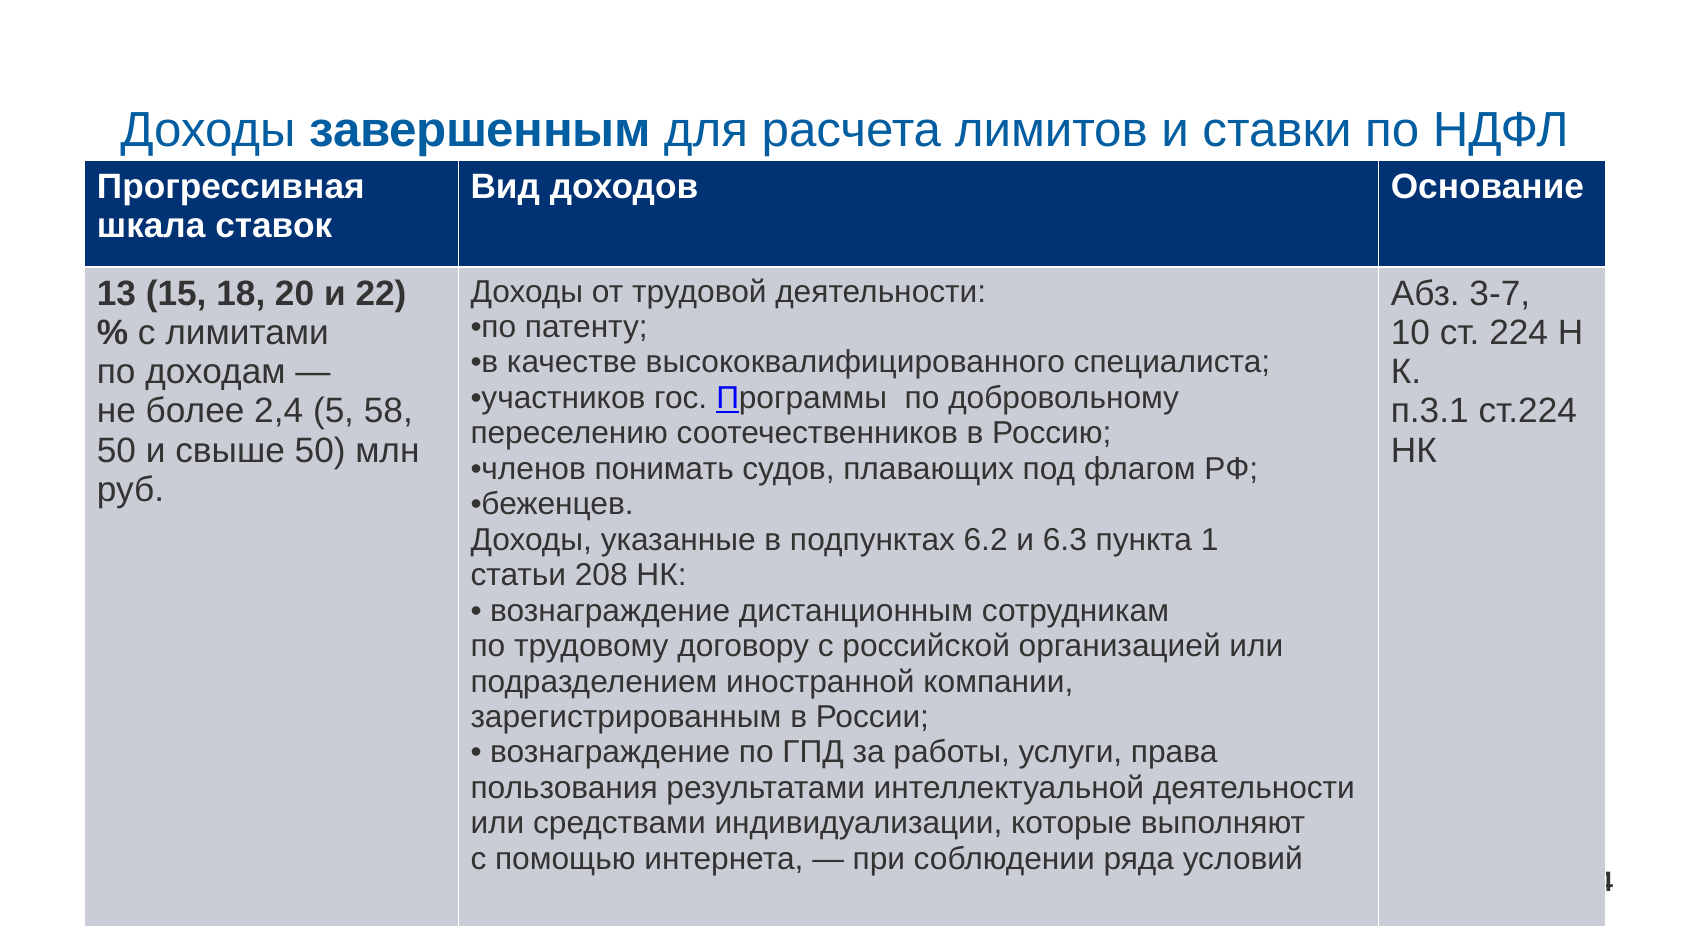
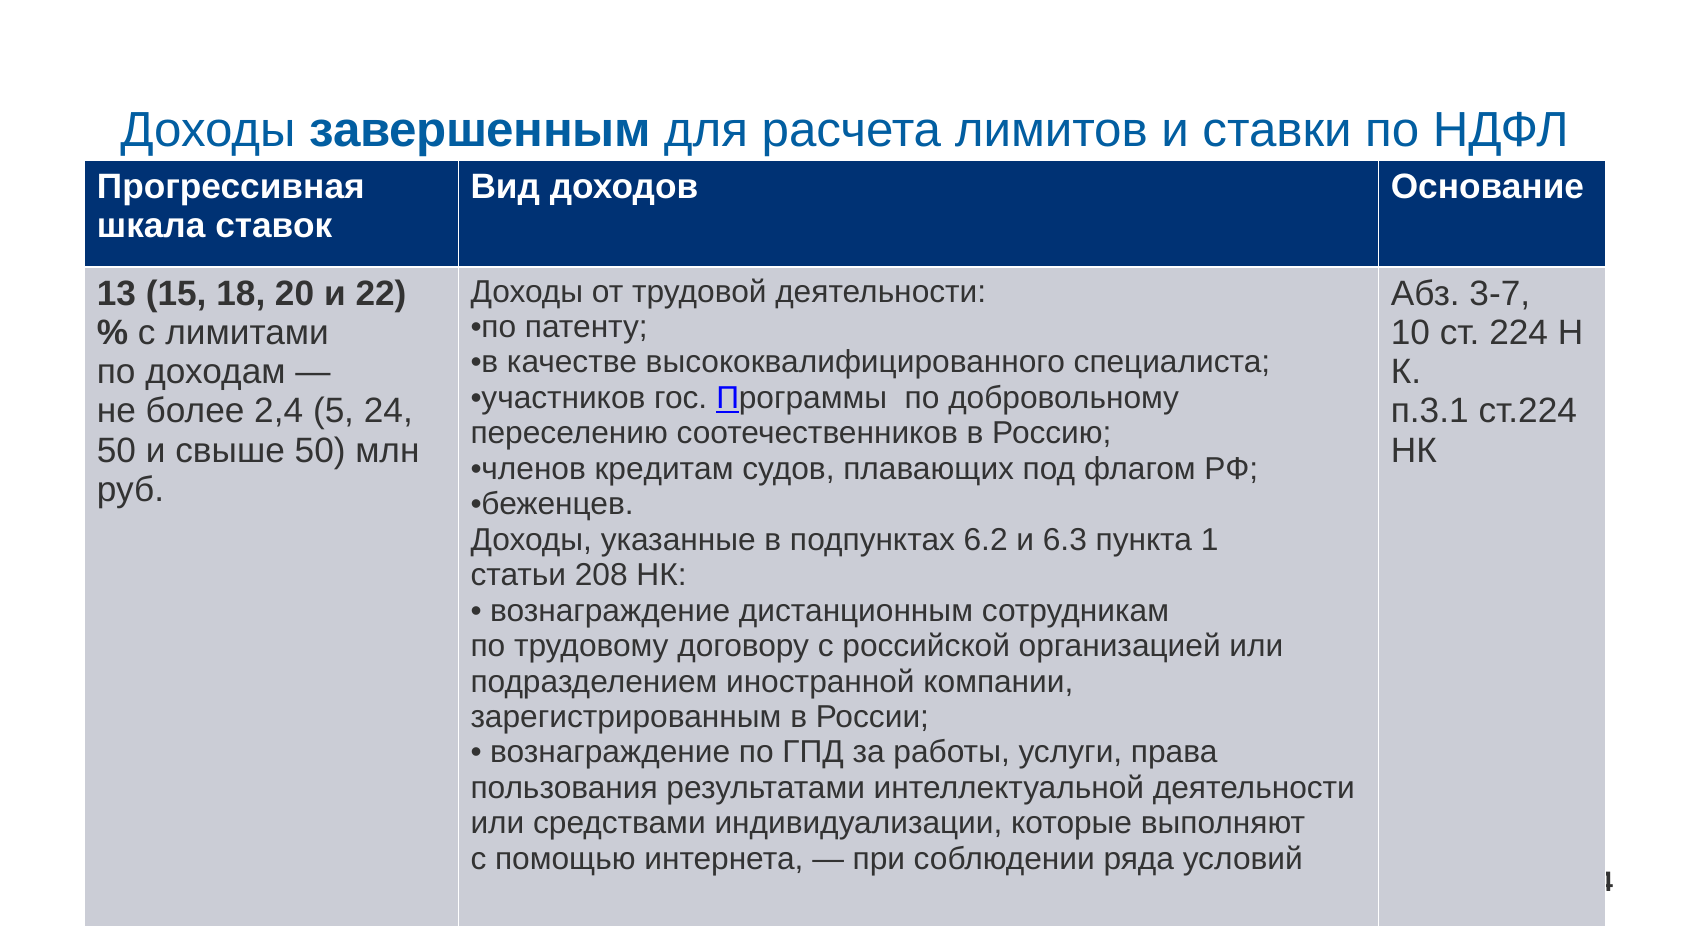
58: 58 -> 24
понимать: понимать -> кредитам
